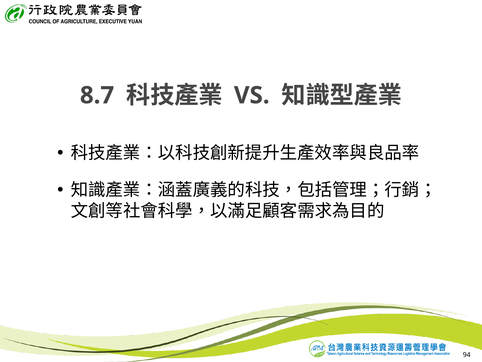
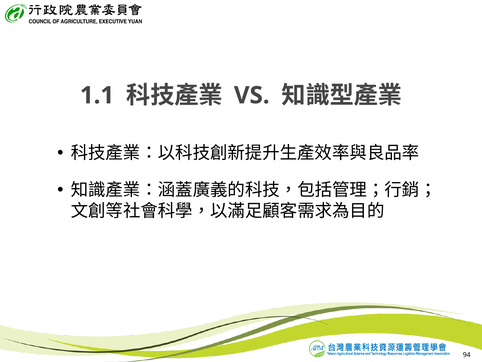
8.7: 8.7 -> 1.1
